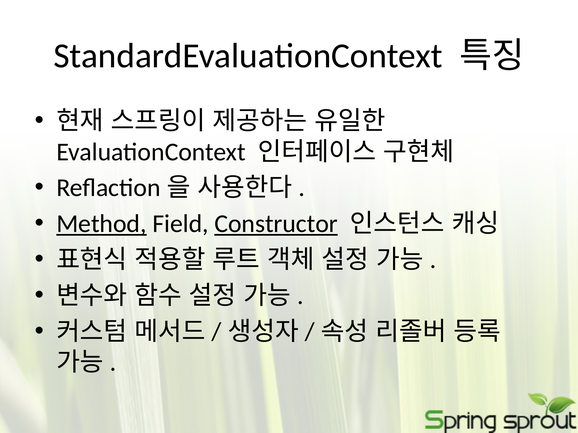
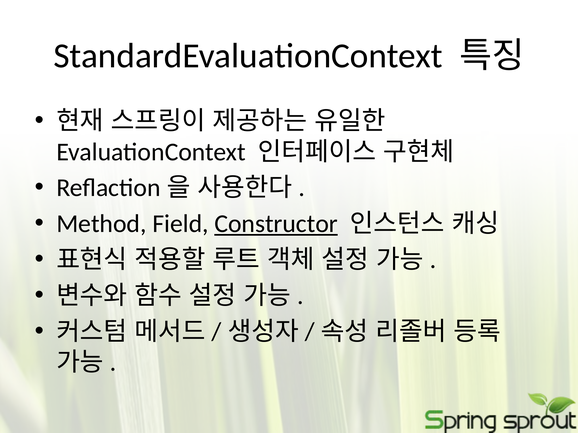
Method underline: present -> none
